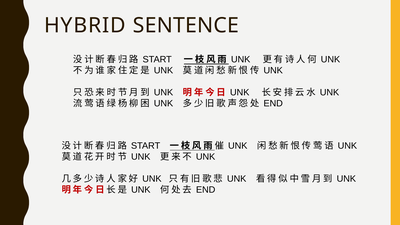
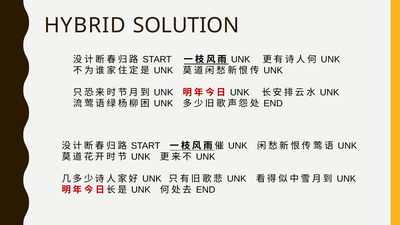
SENTENCE: SENTENCE -> SOLUTION
